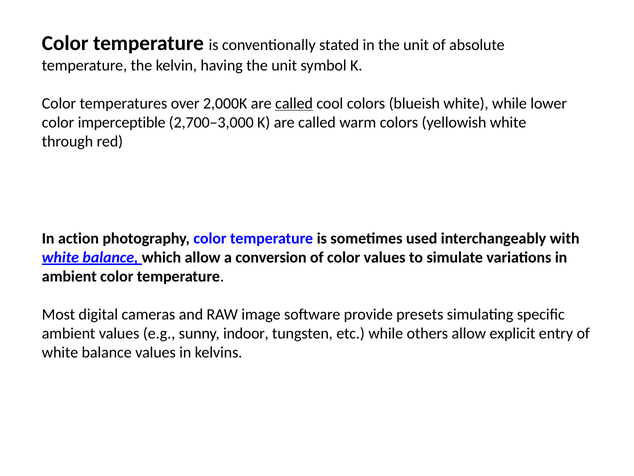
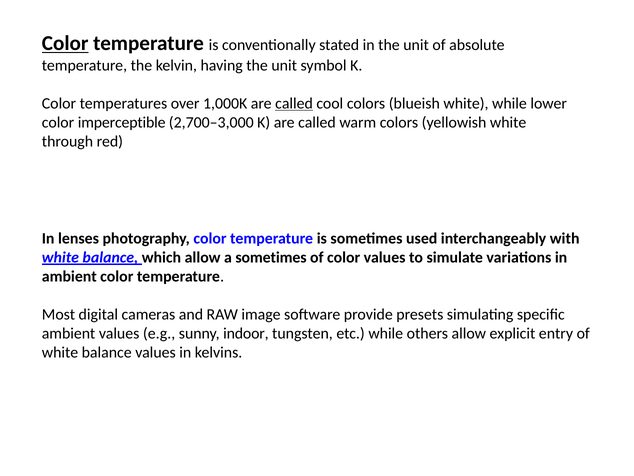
Color at (65, 43) underline: none -> present
2,000K: 2,000K -> 1,000K
action: action -> lenses
a conversion: conversion -> sometimes
